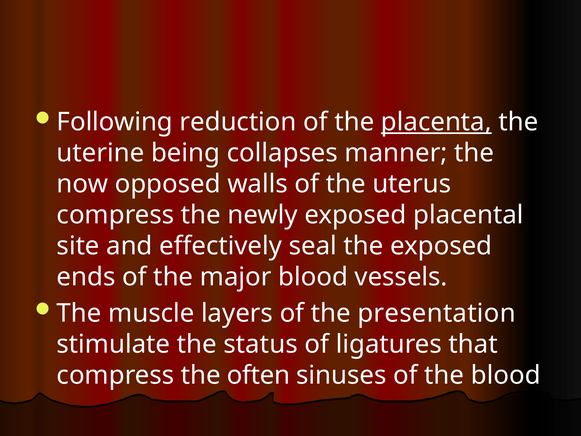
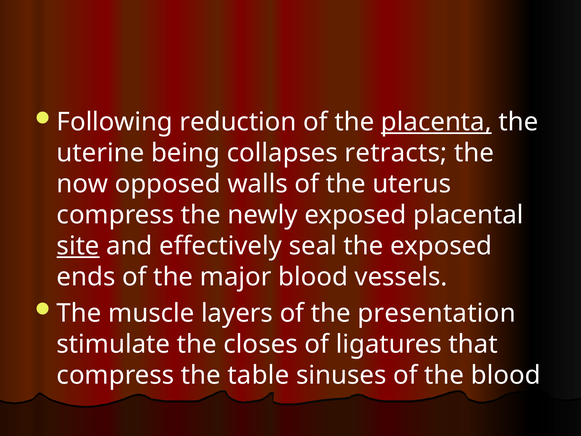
manner: manner -> retracts
site underline: none -> present
status: status -> closes
often: often -> table
